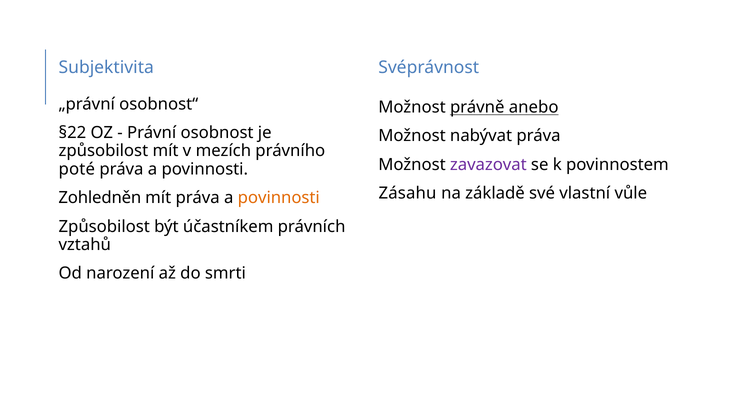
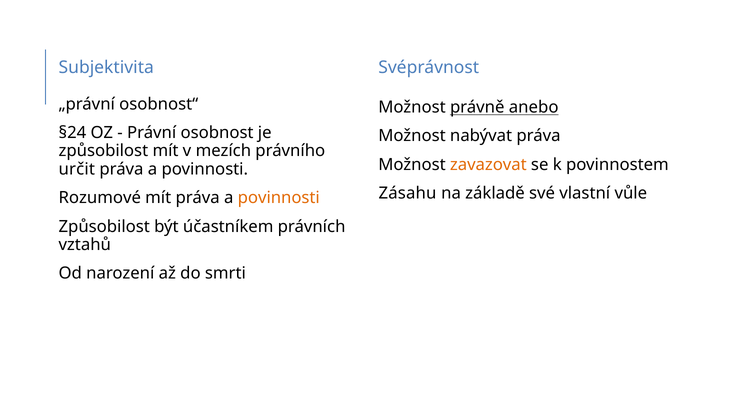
§22: §22 -> §24
zavazovat colour: purple -> orange
poté: poté -> určit
Zohledněn: Zohledněn -> Rozumové
